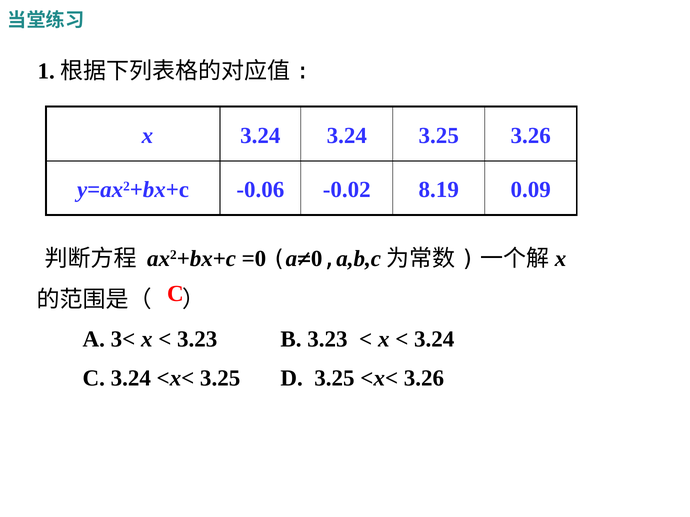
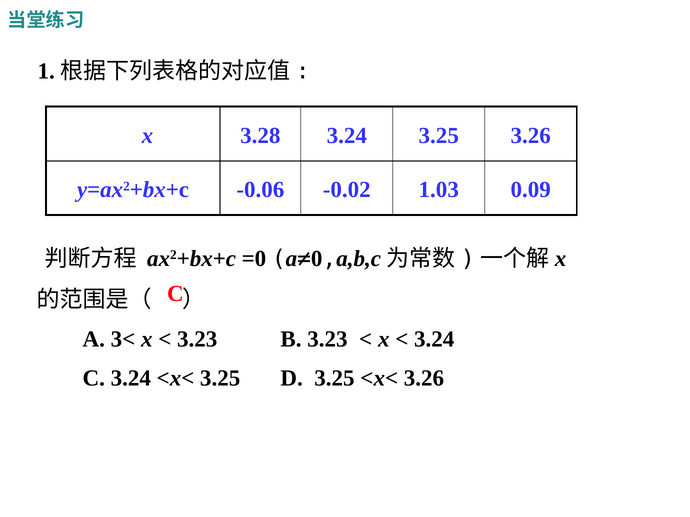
x 3.24: 3.24 -> 3.28
8.19: 8.19 -> 1.03
